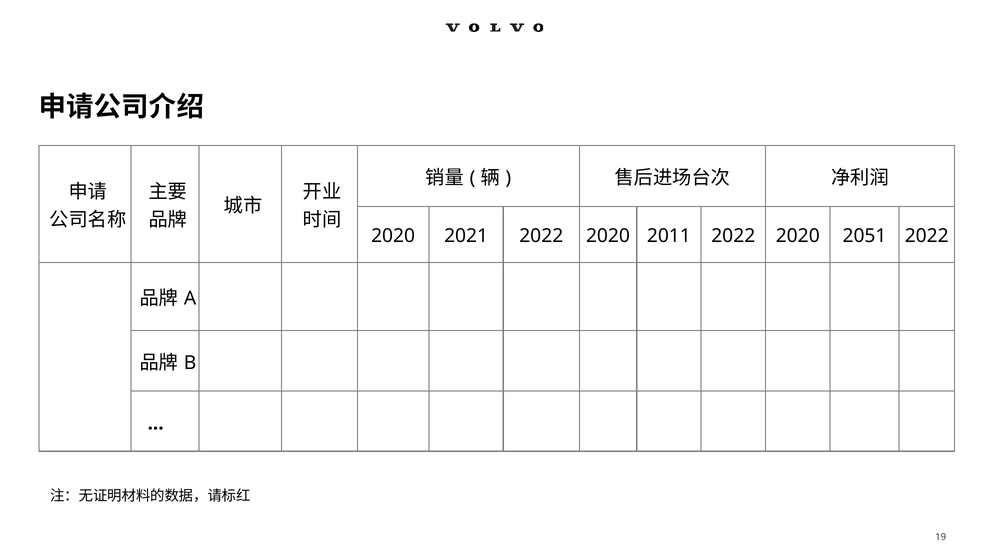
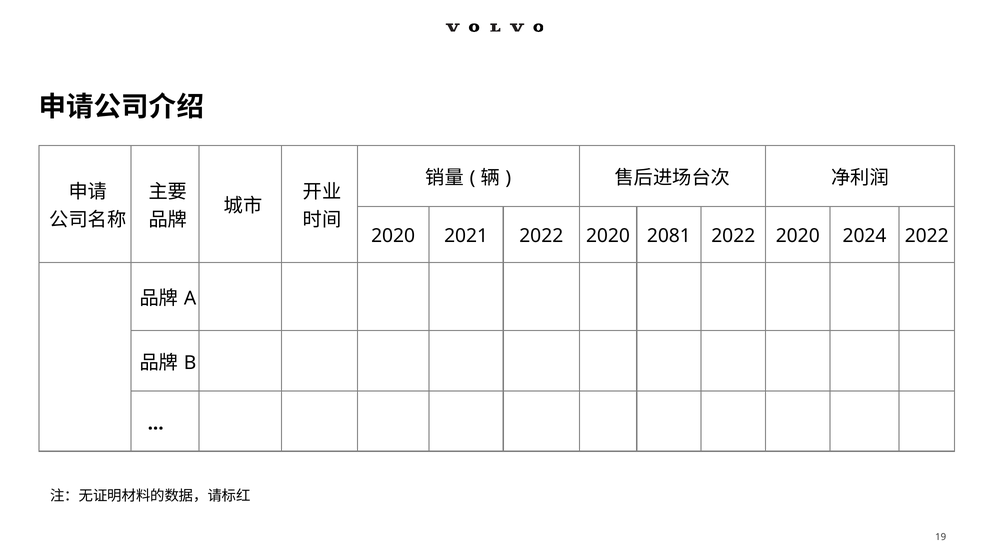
2011: 2011 -> 2081
2051: 2051 -> 2024
